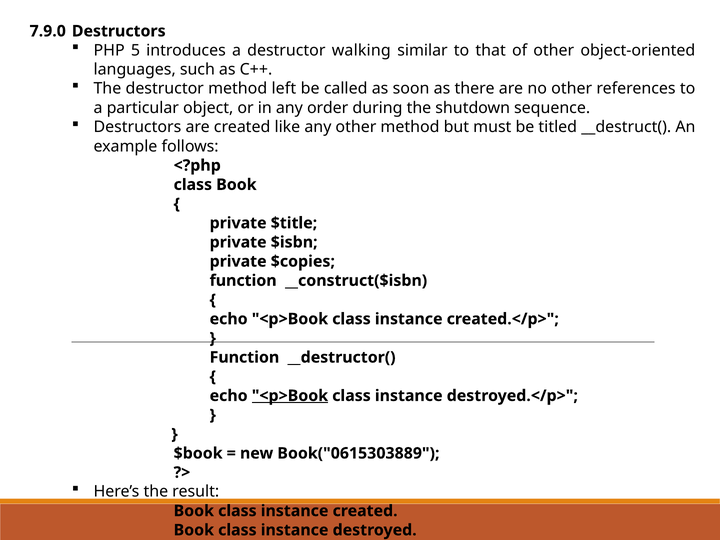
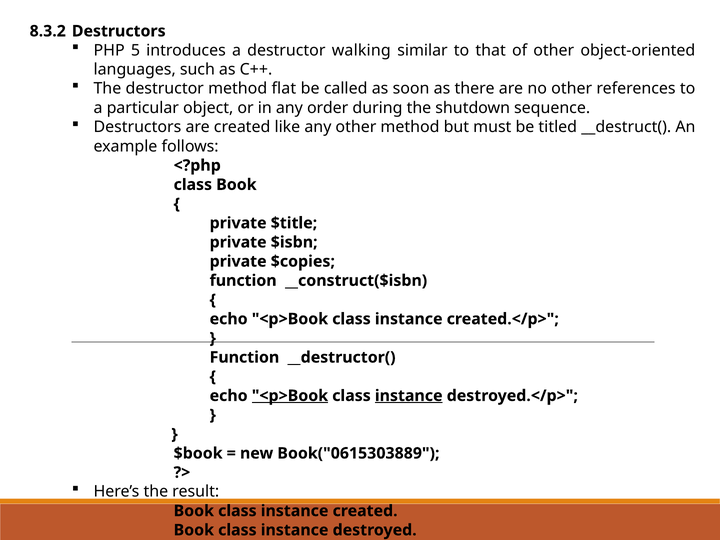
7.9.0: 7.9.0 -> 8.3.2
left: left -> flat
instance at (409, 396) underline: none -> present
